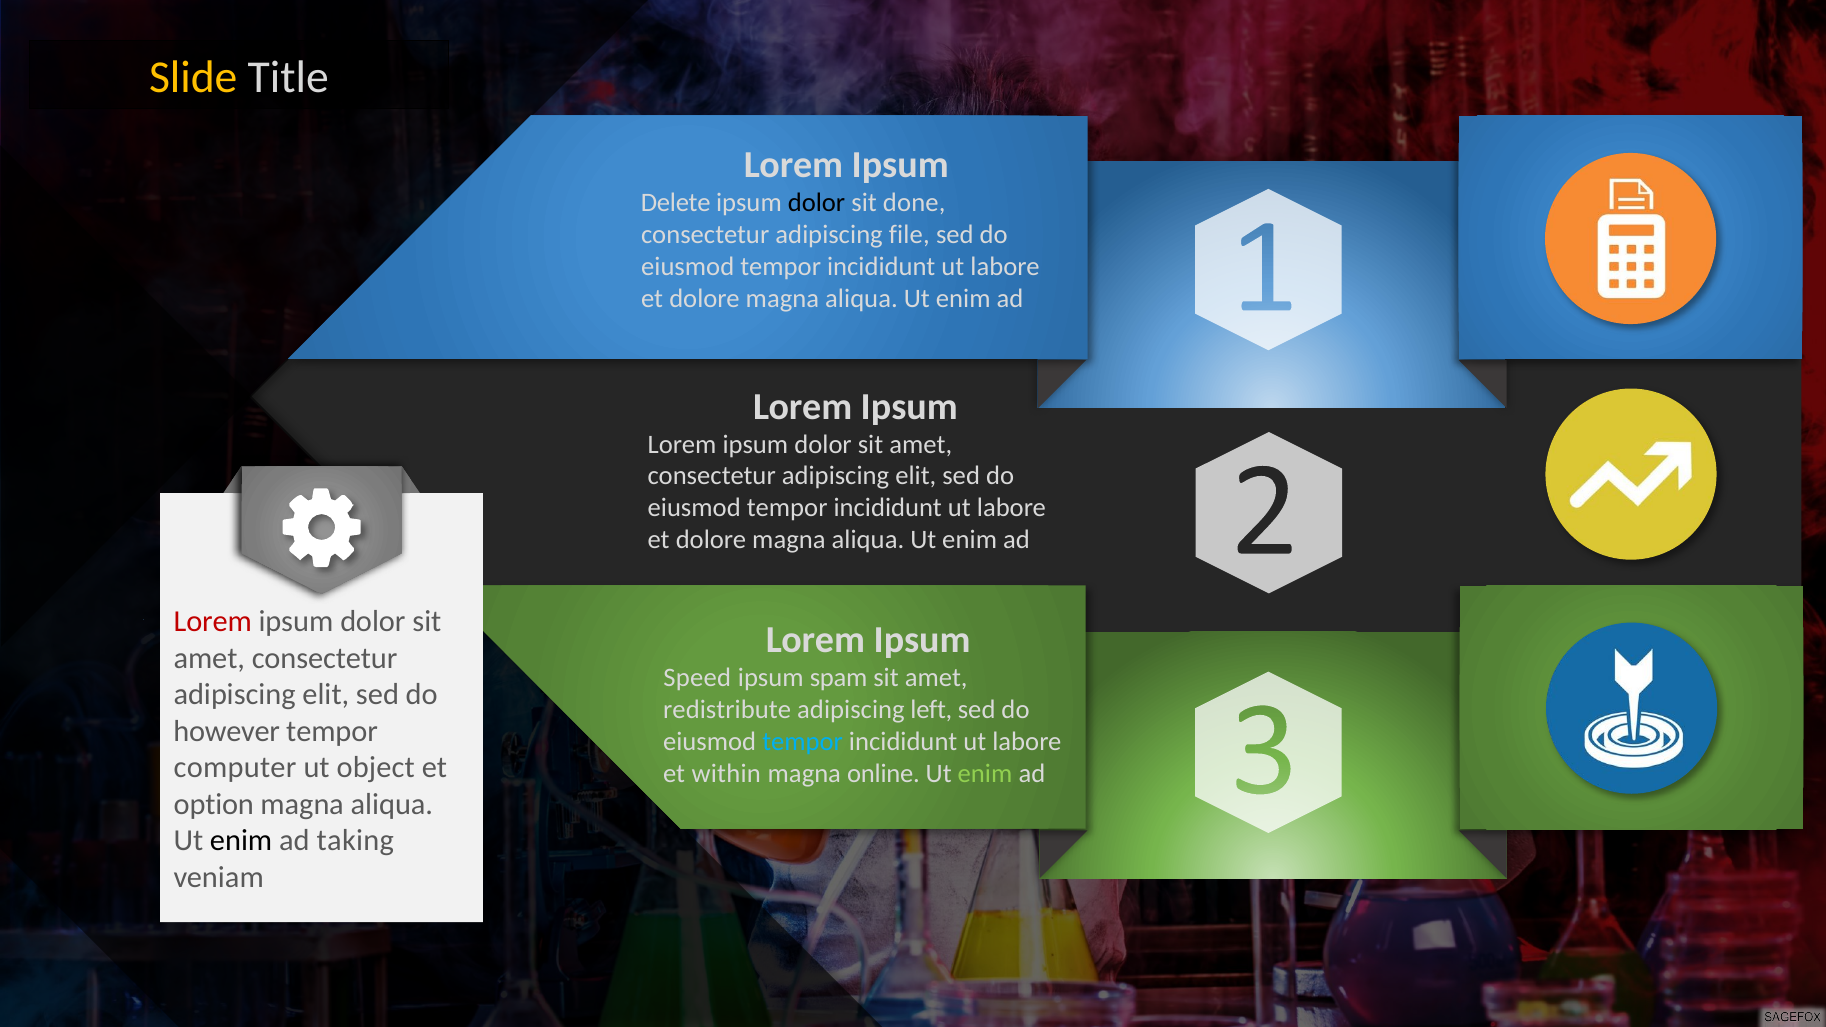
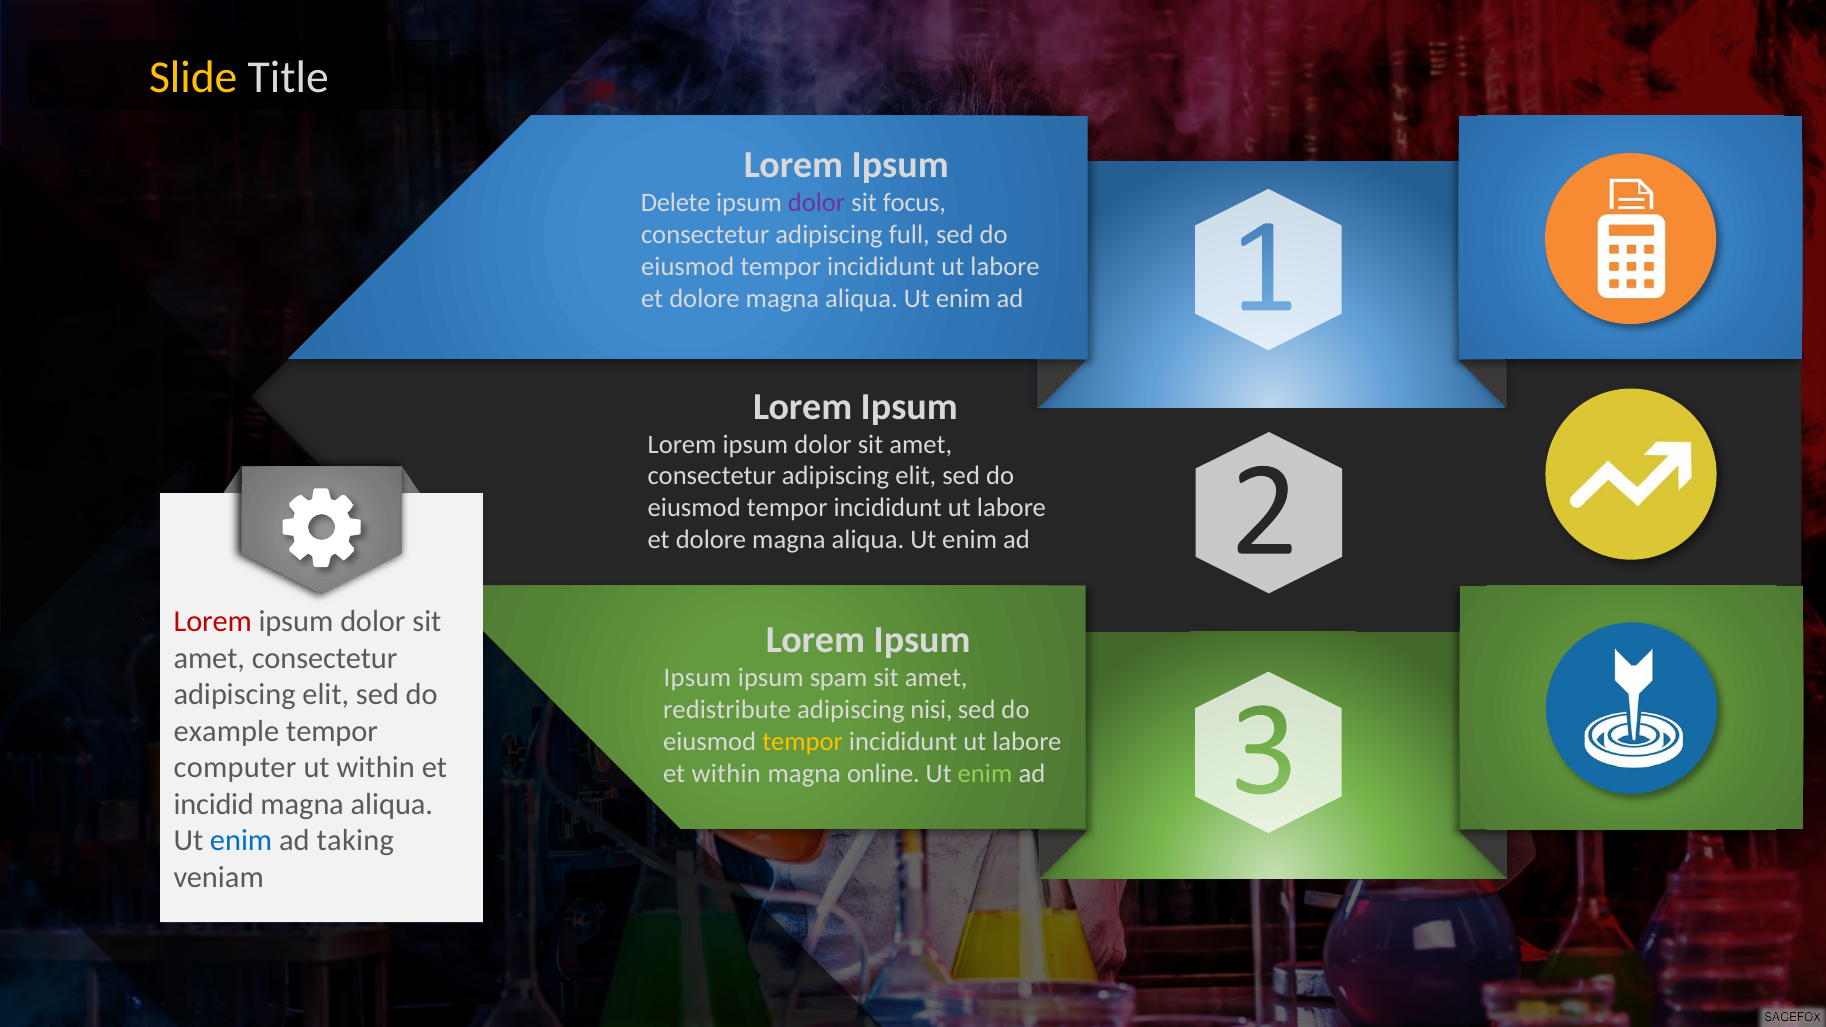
dolor at (817, 203) colour: black -> purple
done: done -> focus
file: file -> full
Speed at (697, 678): Speed -> Ipsum
left: left -> nisi
however: however -> example
tempor at (803, 742) colour: light blue -> yellow
ut object: object -> within
option: option -> incidid
enim at (241, 841) colour: black -> blue
